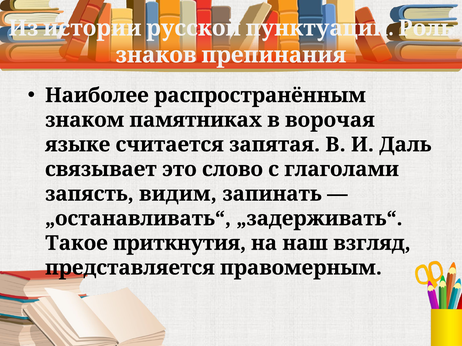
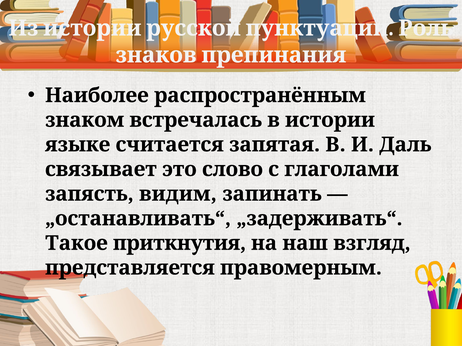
памятниках: памятниках -> встречалась
ворочая: ворочая -> истории
